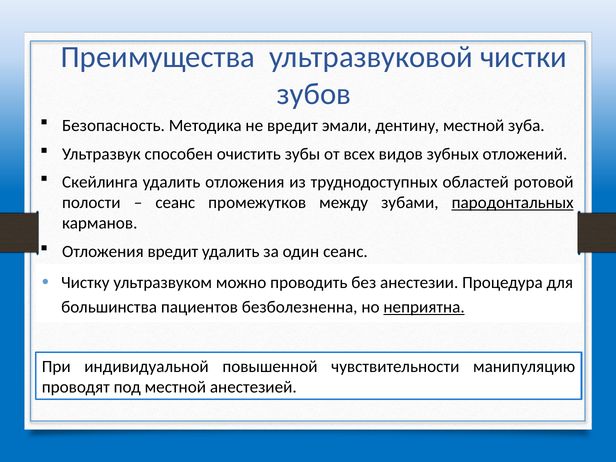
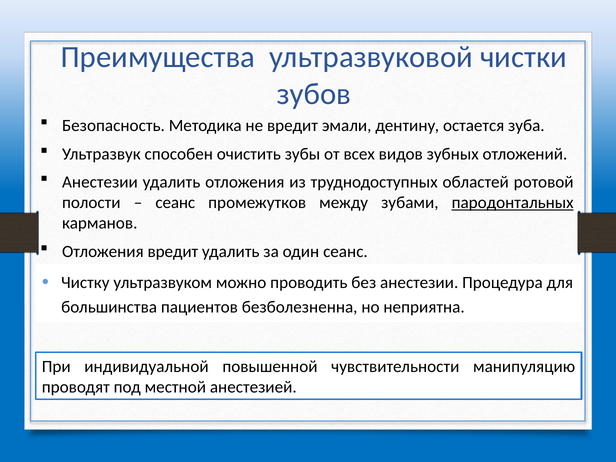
дентину местной: местной -> остается
Скейлинга at (100, 182): Скейлинга -> Анестезии
неприятна underline: present -> none
